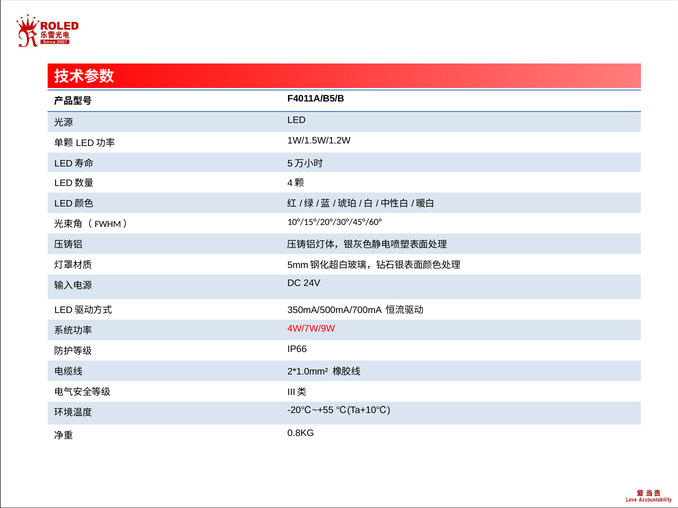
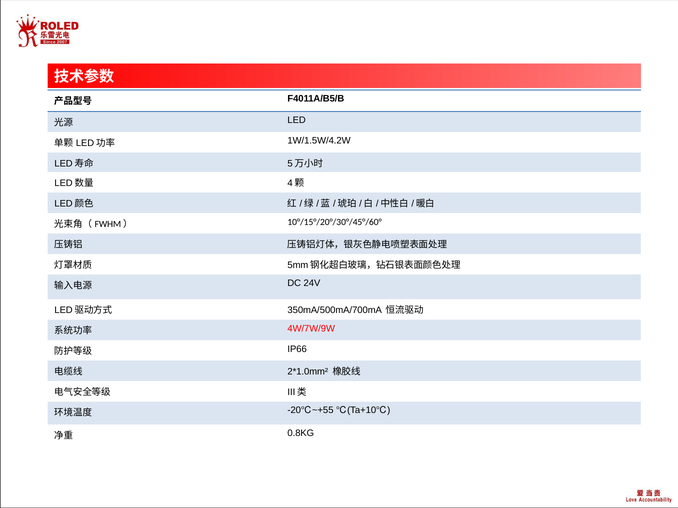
1W/1.5W/1.2W: 1W/1.5W/1.2W -> 1W/1.5W/4.2W
